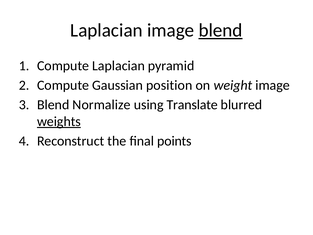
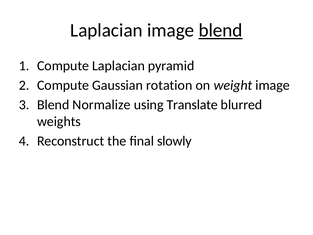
position: position -> rotation
weights underline: present -> none
points: points -> slowly
